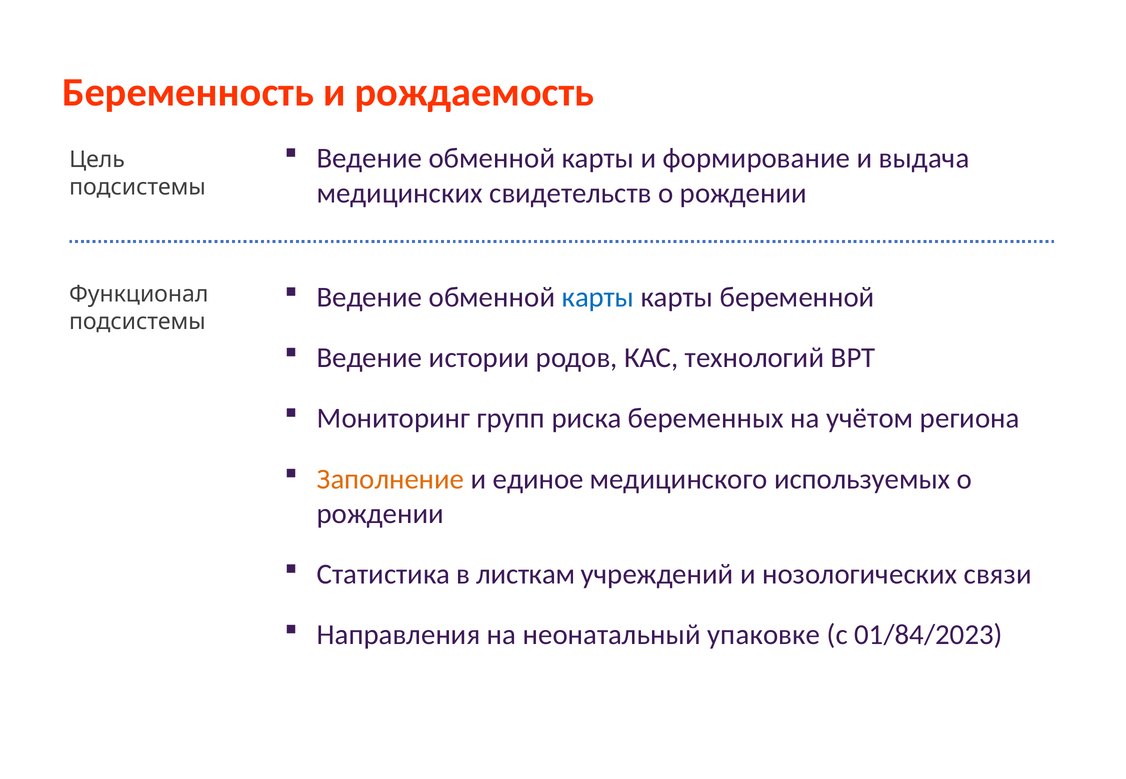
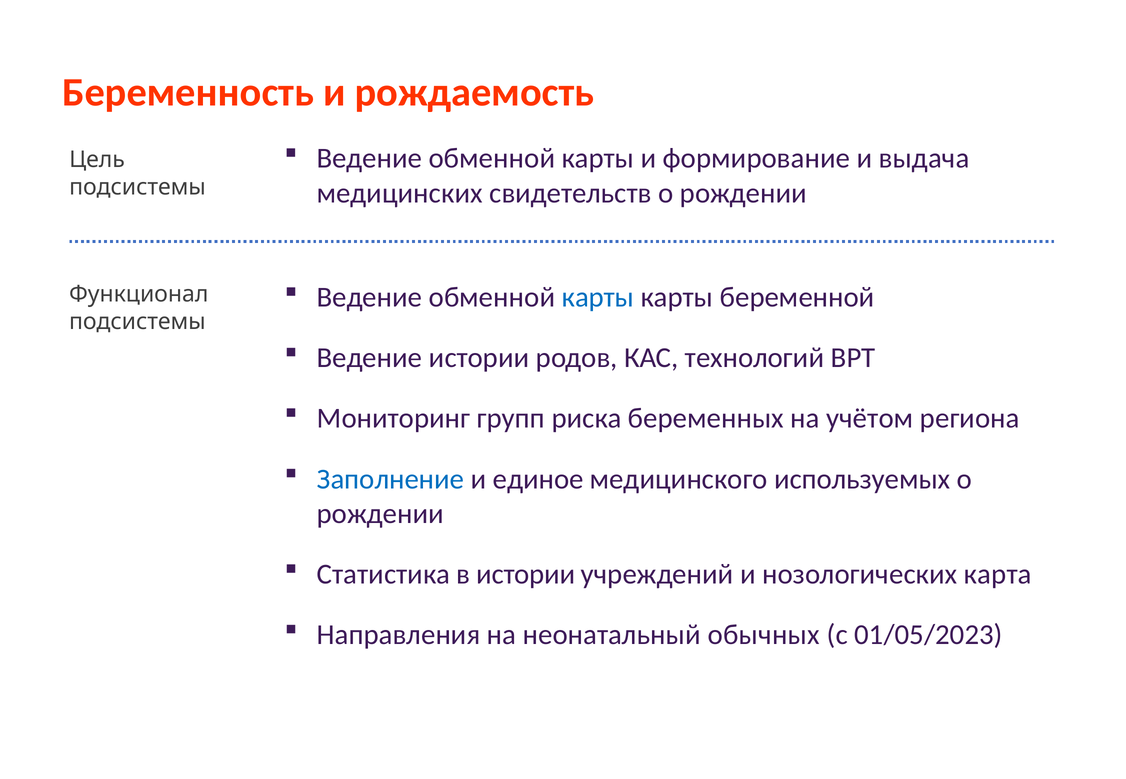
Заполнение colour: orange -> blue
в листкам: листкам -> истории
связи: связи -> карта
упаковке: упаковке -> обычных
01/84/2023: 01/84/2023 -> 01/05/2023
